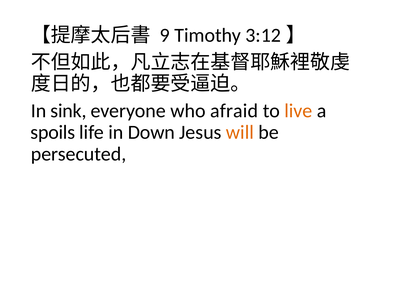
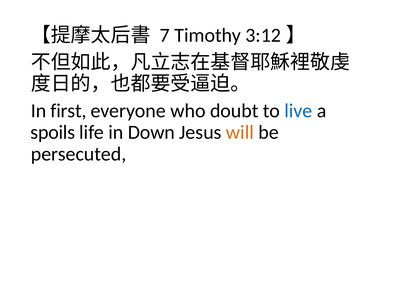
9: 9 -> 7
sink: sink -> first
afraid: afraid -> doubt
live colour: orange -> blue
